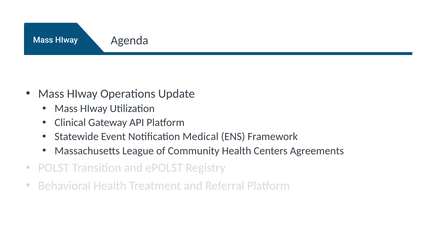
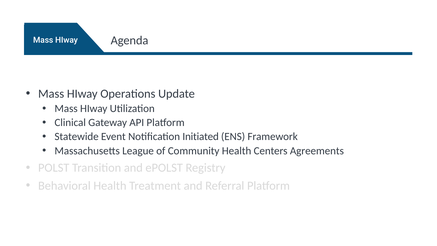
Medical: Medical -> Initiated
